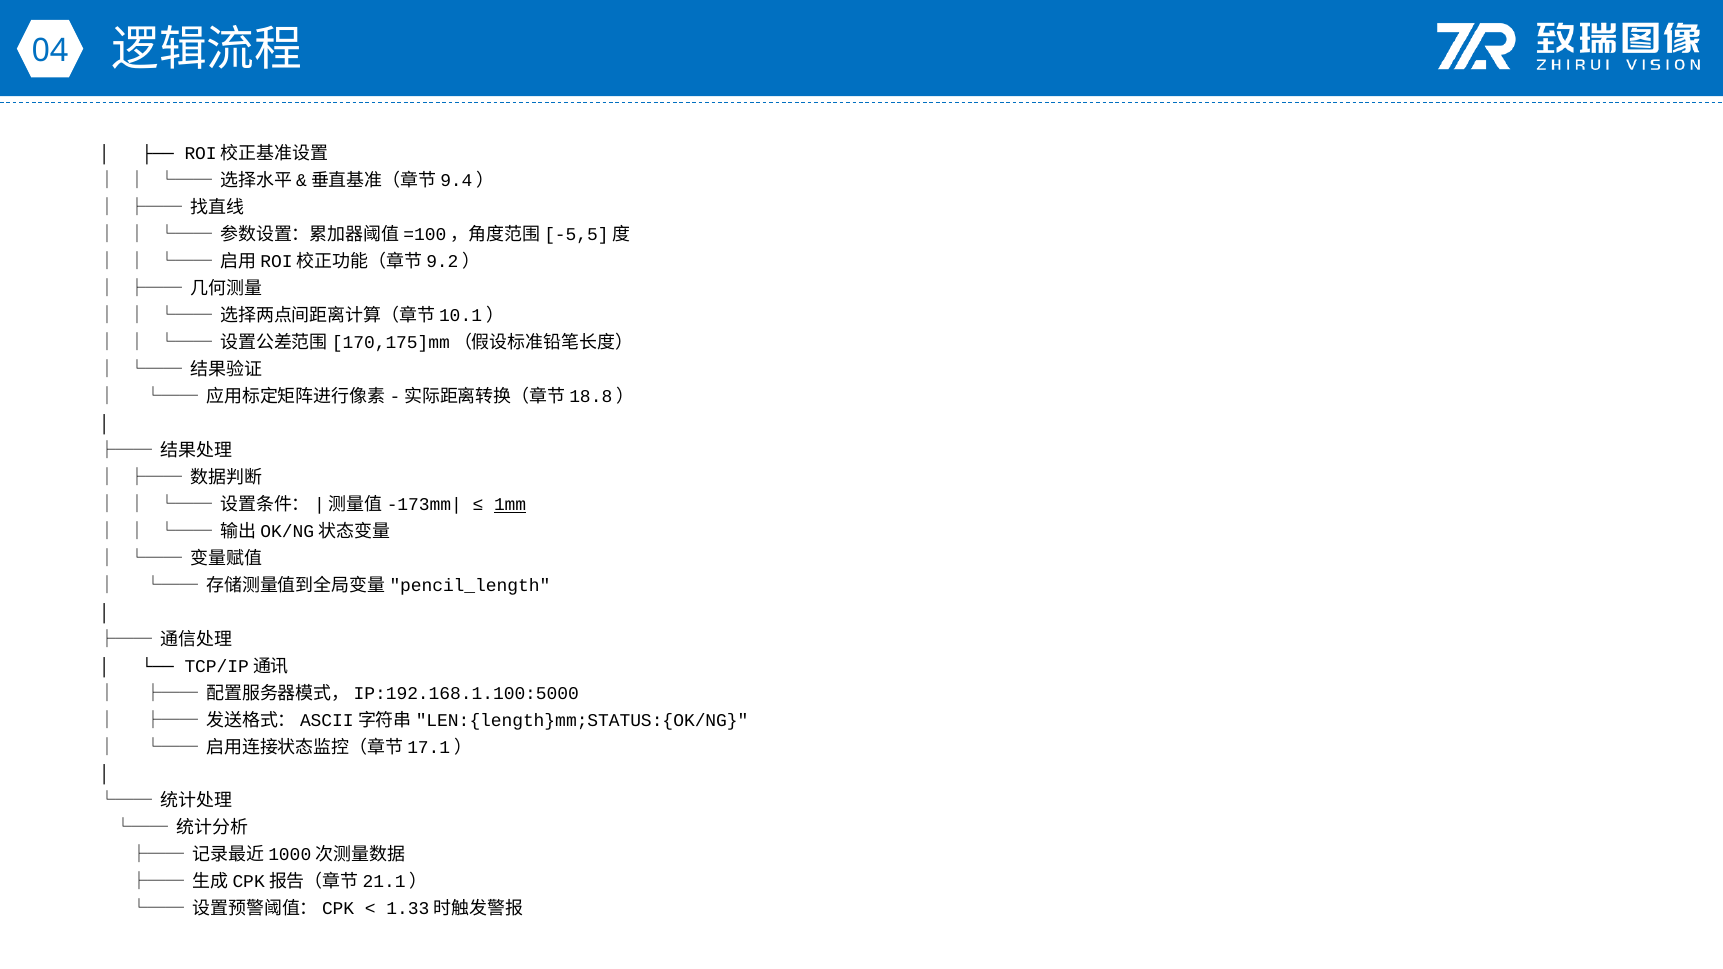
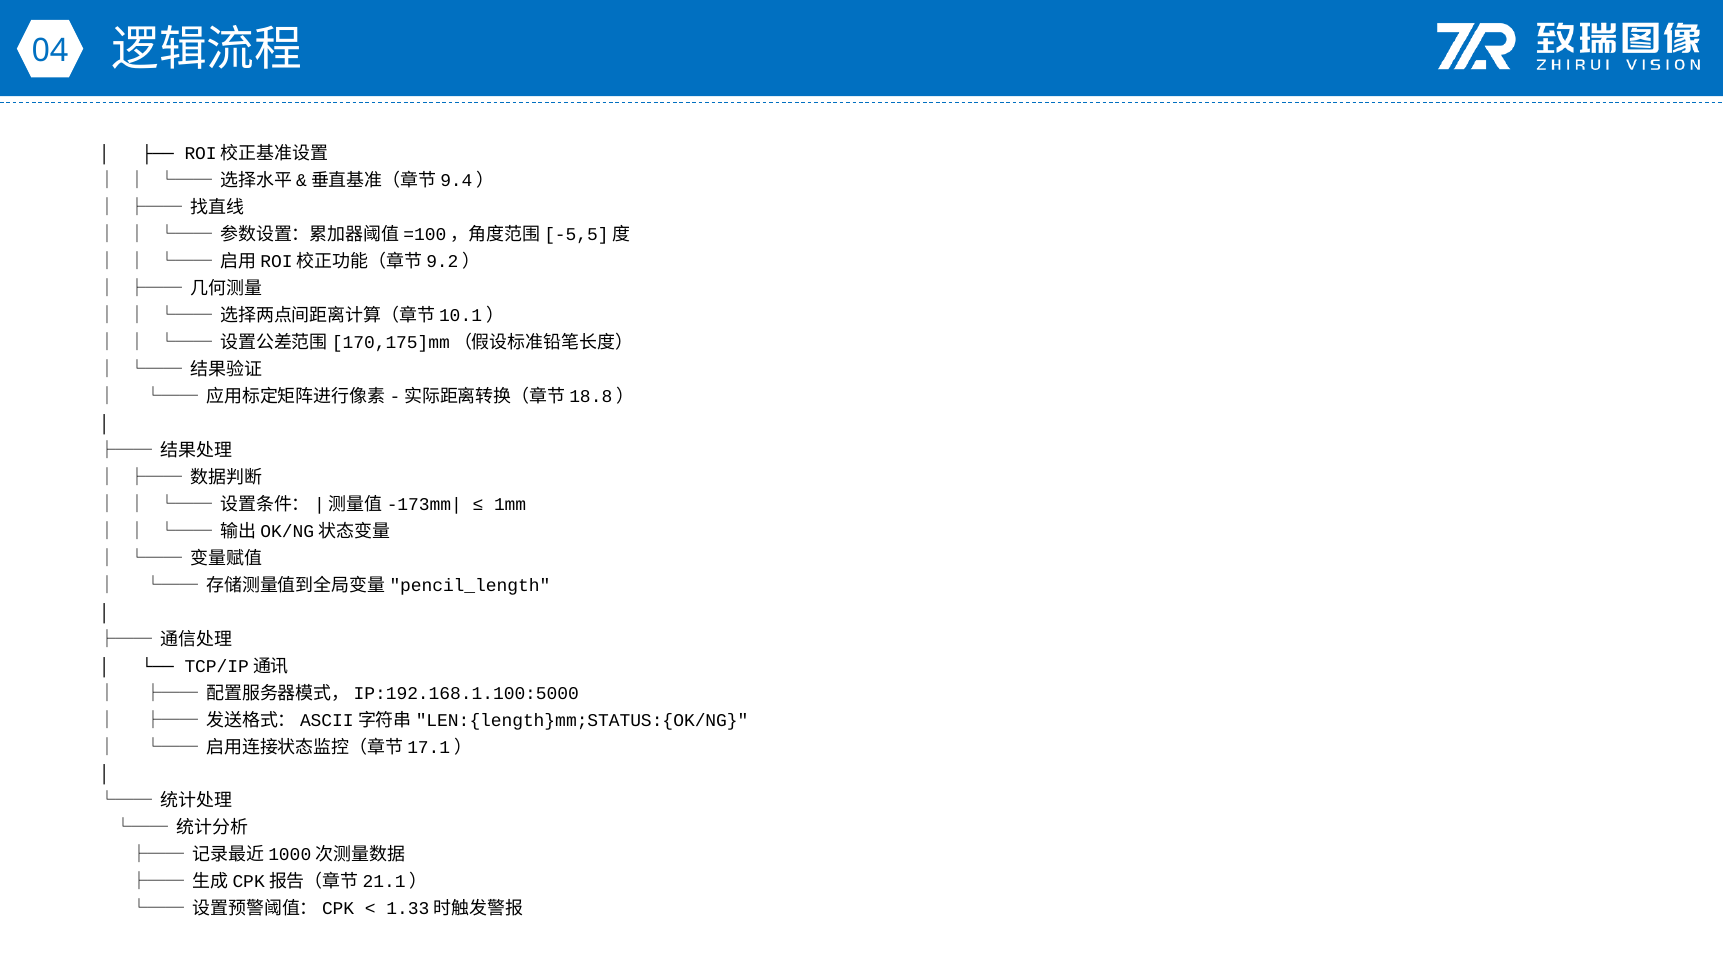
1mm underline: present -> none
